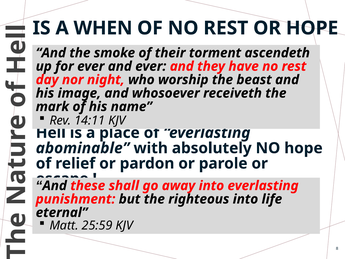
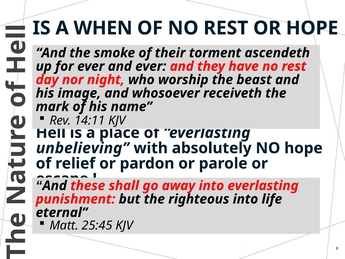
abominable: abominable -> unbelieving
25:59: 25:59 -> 25:45
